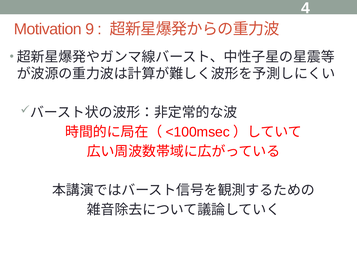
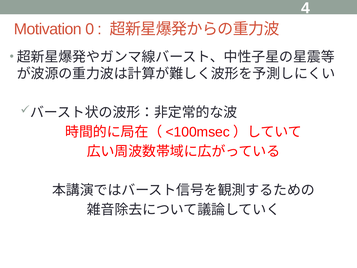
9: 9 -> 0
